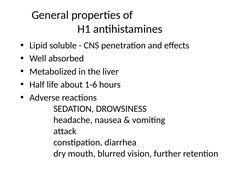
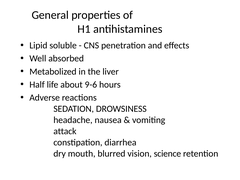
1-6: 1-6 -> 9-6
further: further -> science
